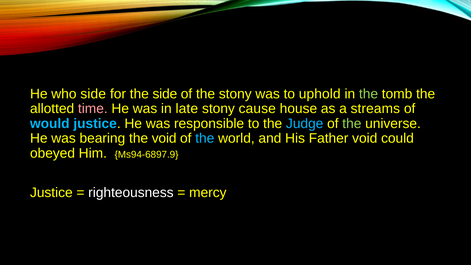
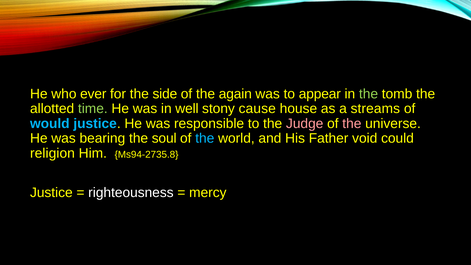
who side: side -> ever
the stony: stony -> again
uphold: uphold -> appear
time colour: pink -> light green
late: late -> well
Judge colour: light blue -> pink
the at (352, 123) colour: light green -> pink
the void: void -> soul
obeyed: obeyed -> religion
Ms94-6897.9: Ms94-6897.9 -> Ms94-2735.8
